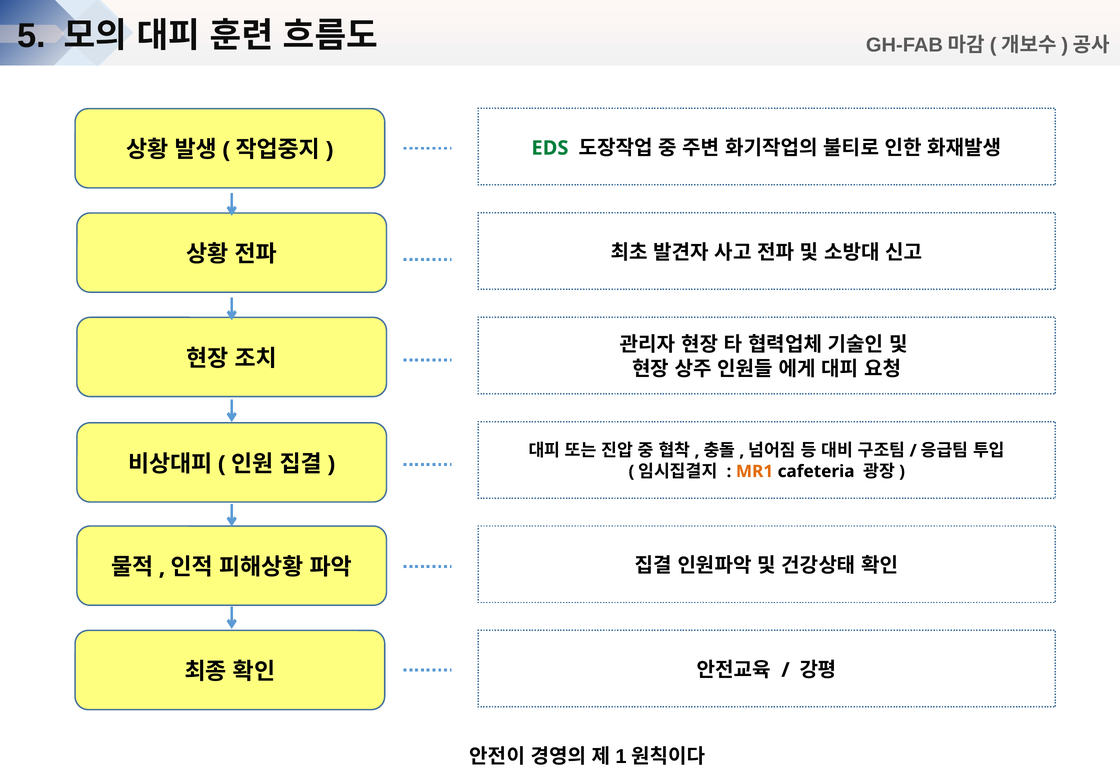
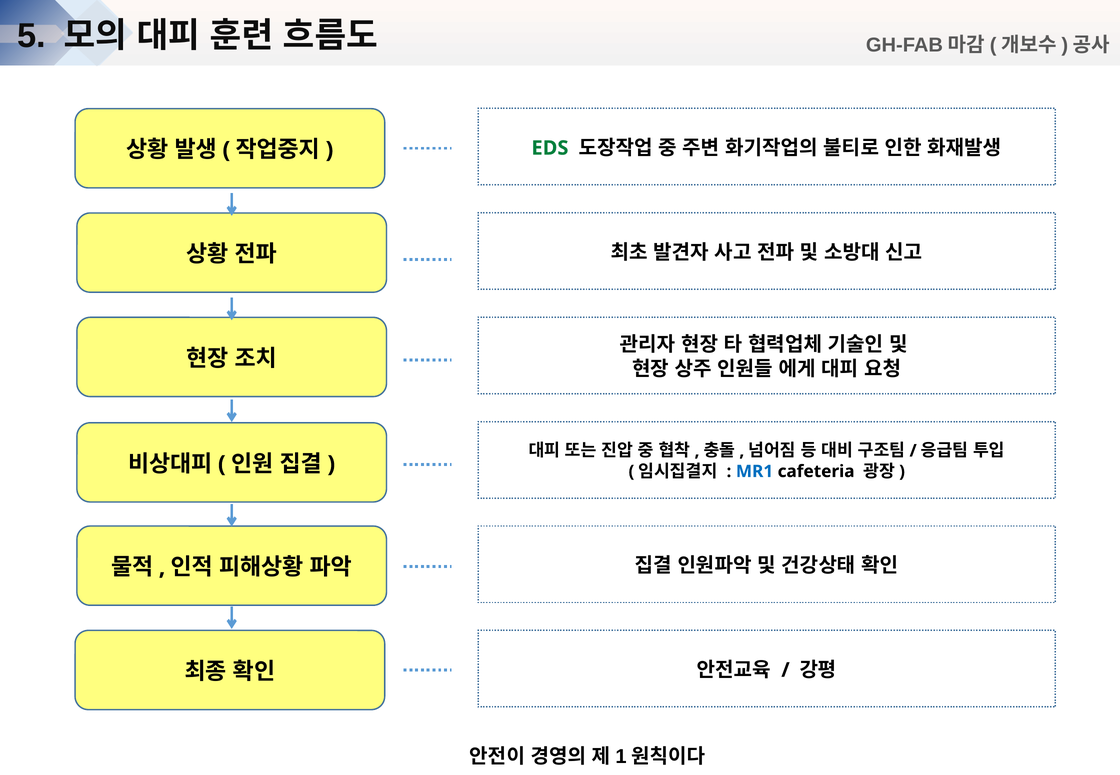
MR1 colour: orange -> blue
